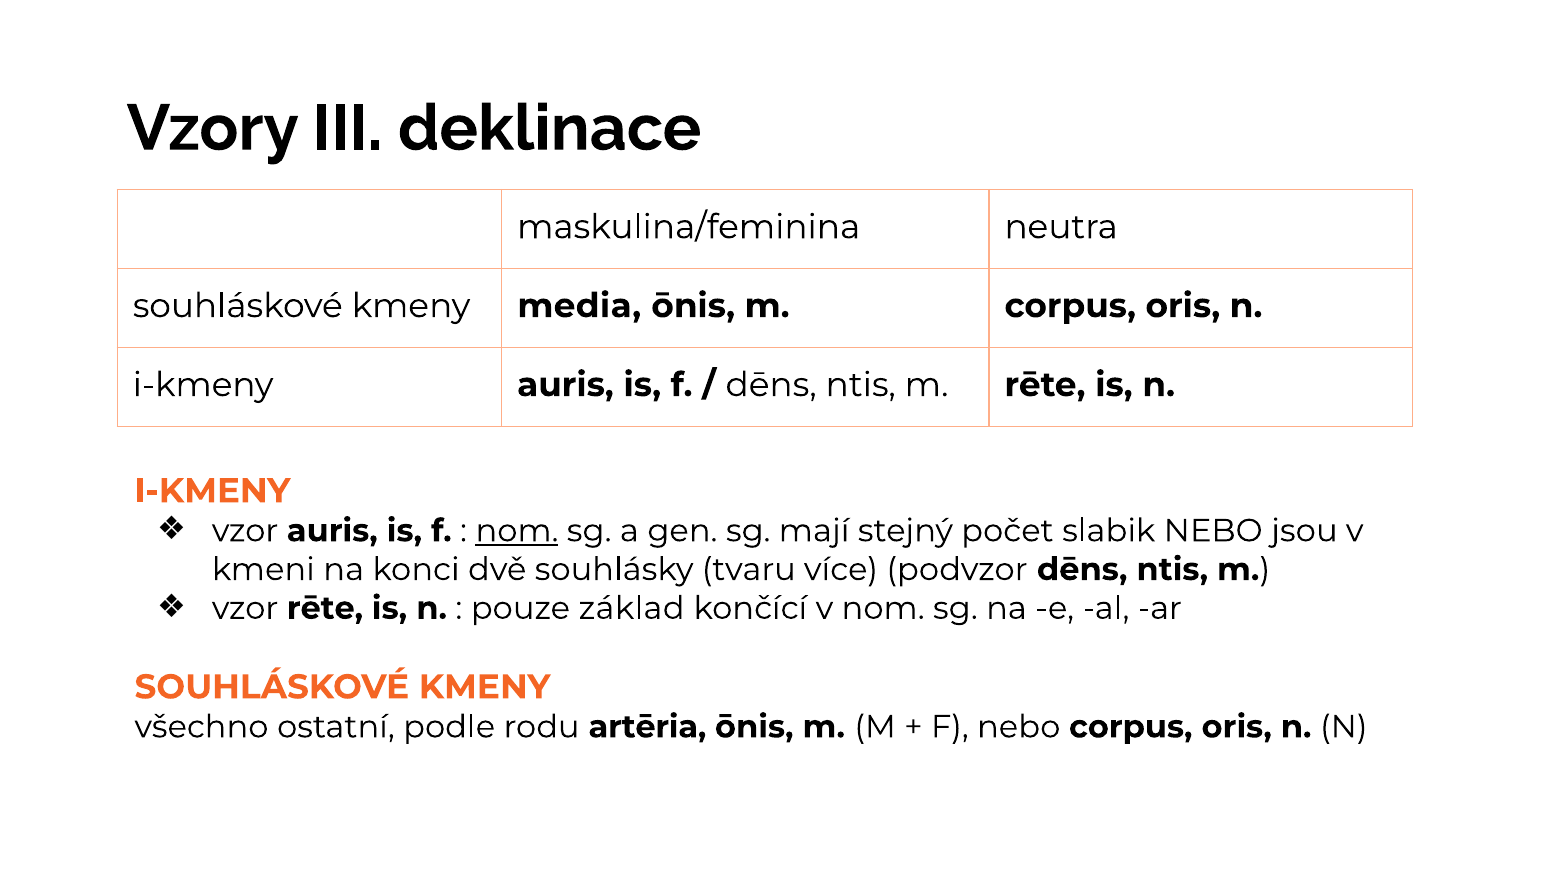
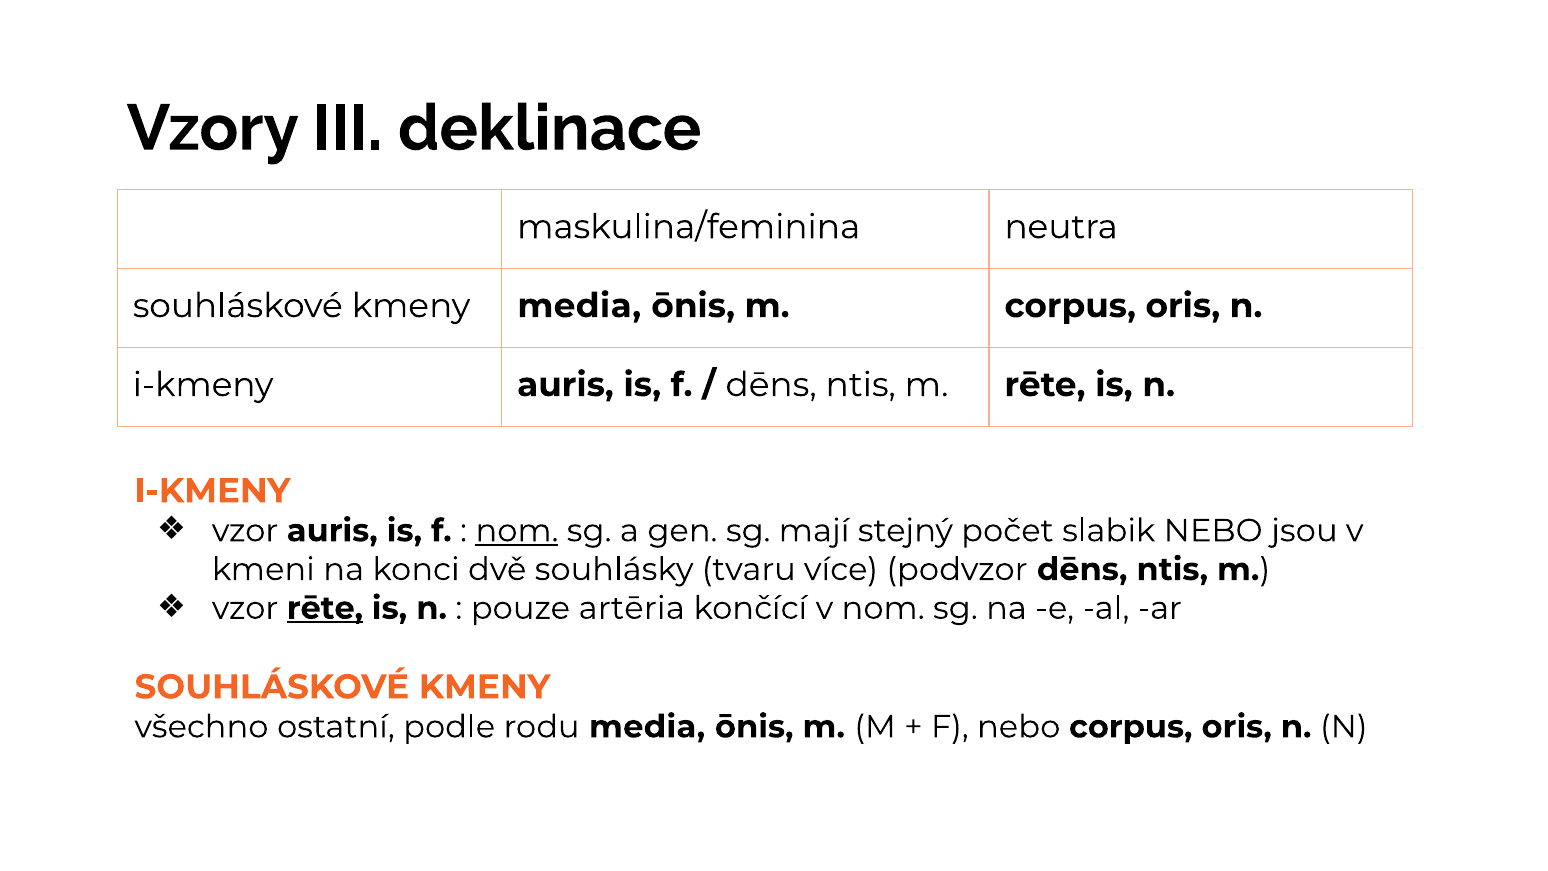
rēte at (325, 608) underline: none -> present
základ: základ -> artēria
rodu artēria: artēria -> media
